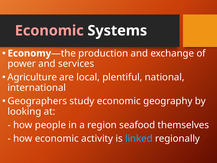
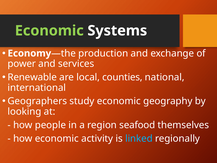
Economic at (49, 31) colour: pink -> light green
Agriculture: Agriculture -> Renewable
plentiful: plentiful -> counties
